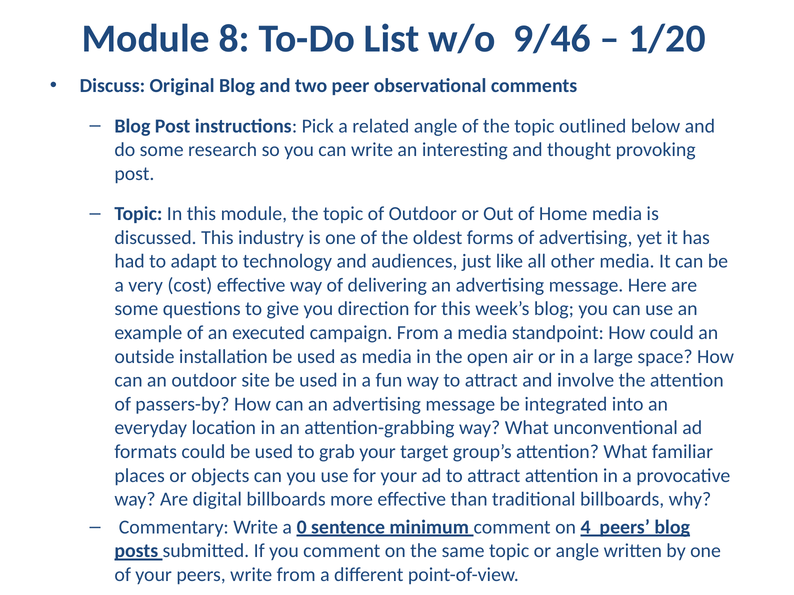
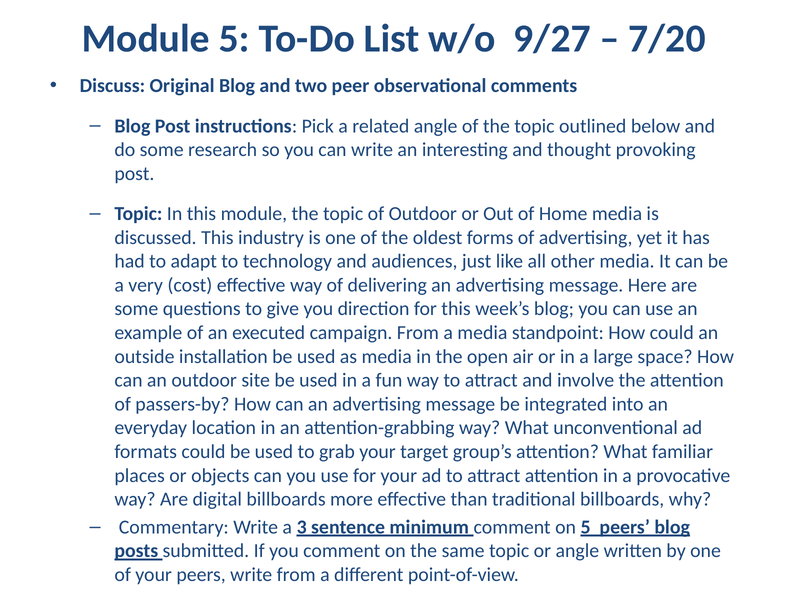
Module 8: 8 -> 5
9/46: 9/46 -> 9/27
1/20: 1/20 -> 7/20
0: 0 -> 3
on 4: 4 -> 5
